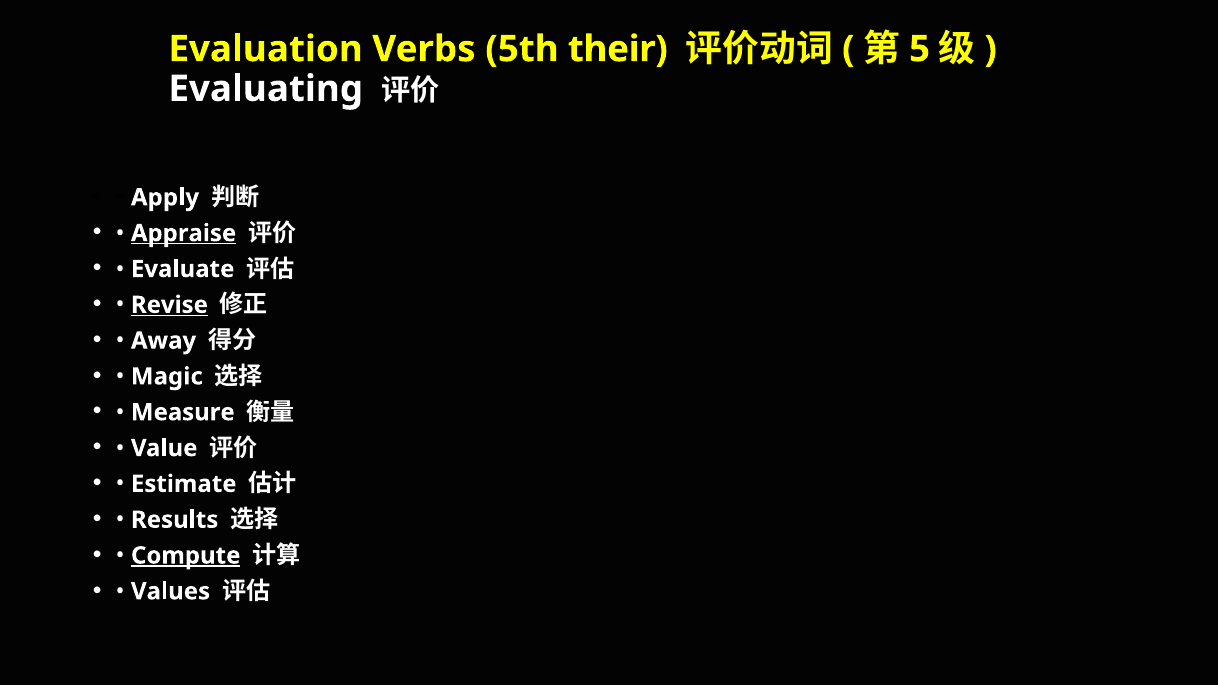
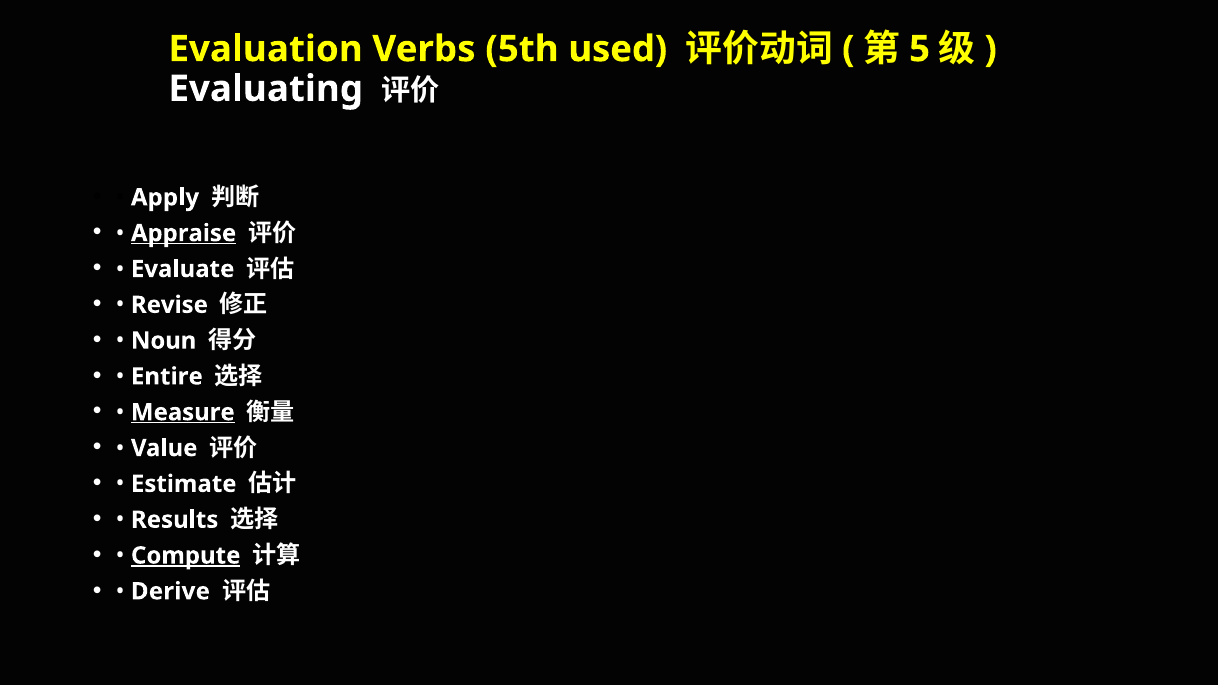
their: their -> used
Revise underline: present -> none
Away: Away -> Noun
Magic: Magic -> Entire
Measure underline: none -> present
Values: Values -> Derive
